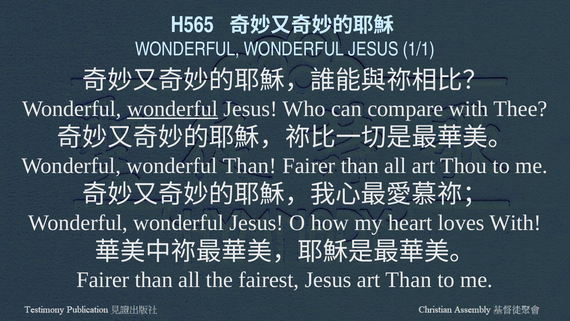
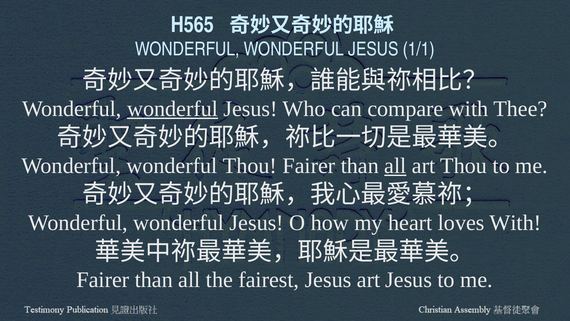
wonderful Than: Than -> Thou
all at (395, 166) underline: none -> present
art Than: Than -> Jesus
